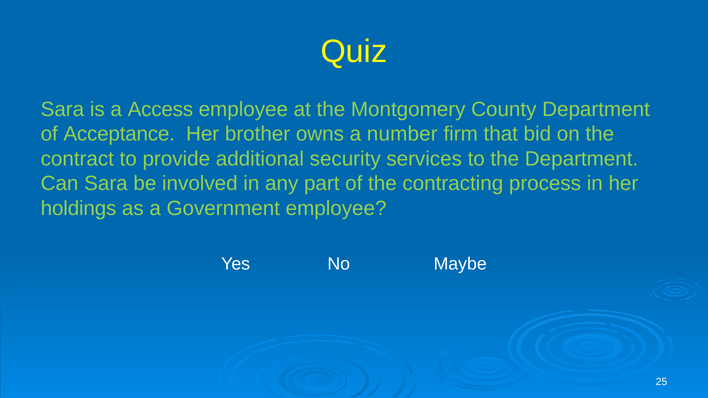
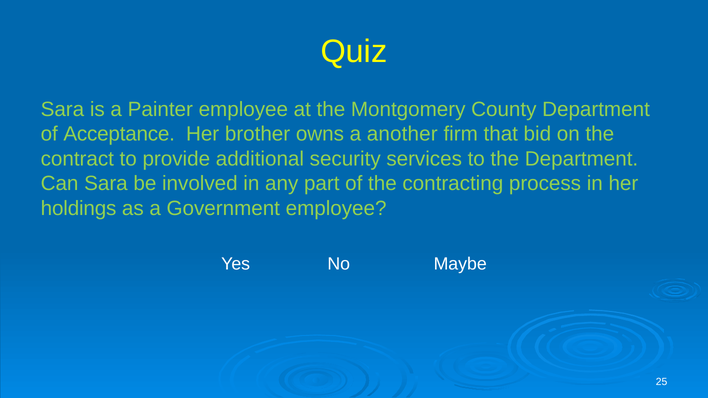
Access: Access -> Painter
number: number -> another
